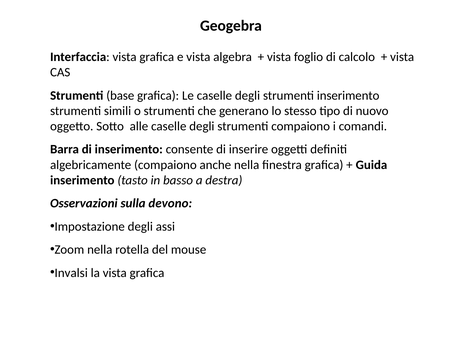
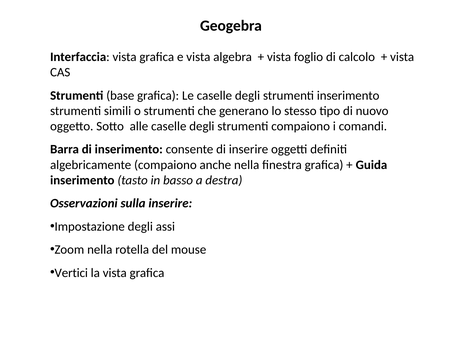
sulla devono: devono -> inserire
Invalsi: Invalsi -> Vertici
